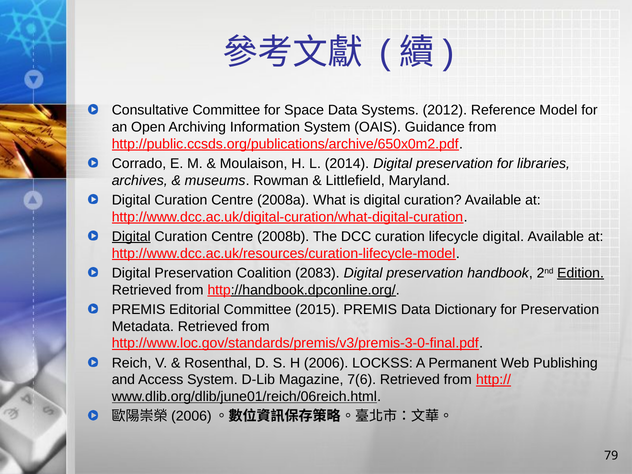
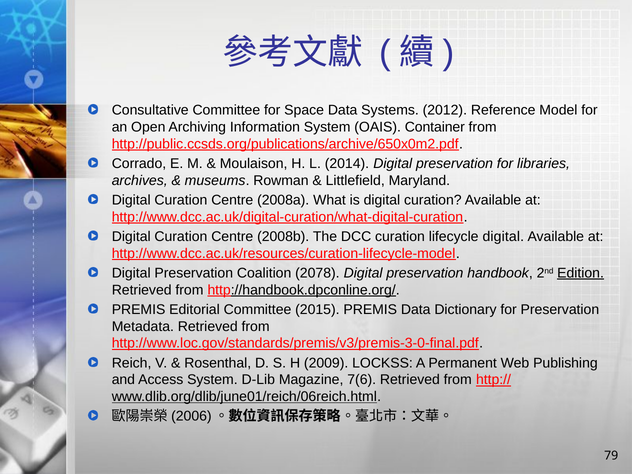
Guidance: Guidance -> Container
Digital at (131, 237) underline: present -> none
2083: 2083 -> 2078
2006: 2006 -> 2009
